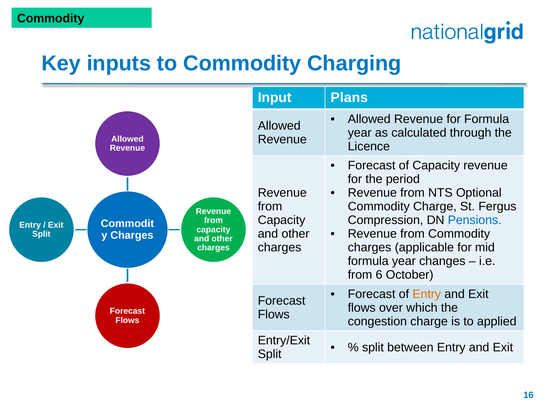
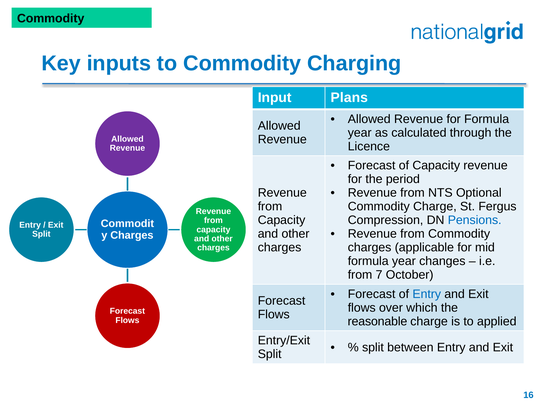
6: 6 -> 7
Entry at (427, 294) colour: orange -> blue
congestion: congestion -> reasonable
